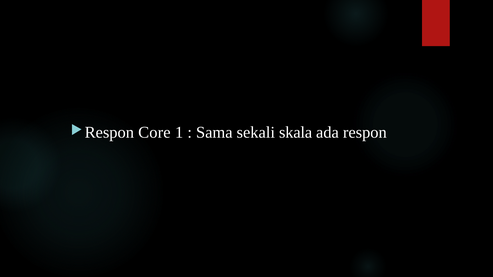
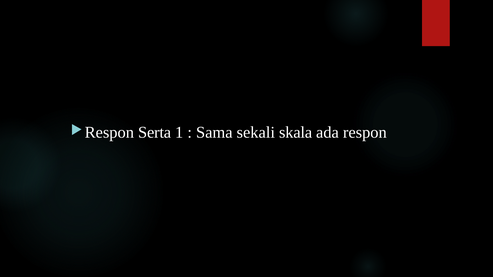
Core: Core -> Serta
